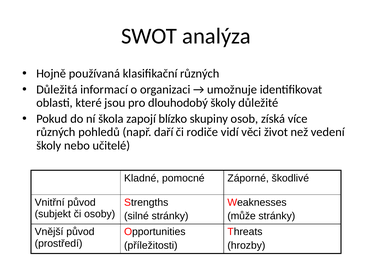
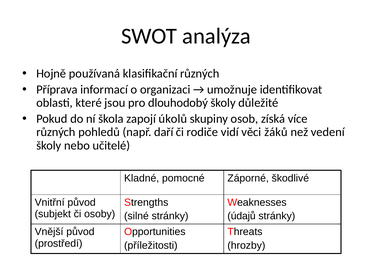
Důležitá: Důležitá -> Příprava
blízko: blízko -> úkolů
život: život -> žáků
může: může -> údajů
